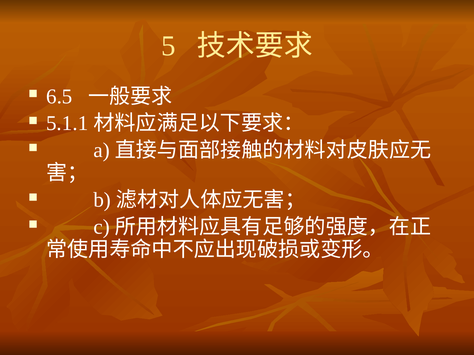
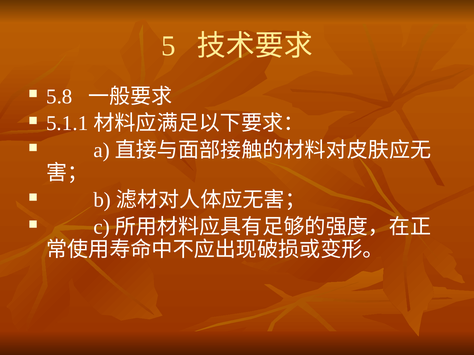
6.5: 6.5 -> 5.8
